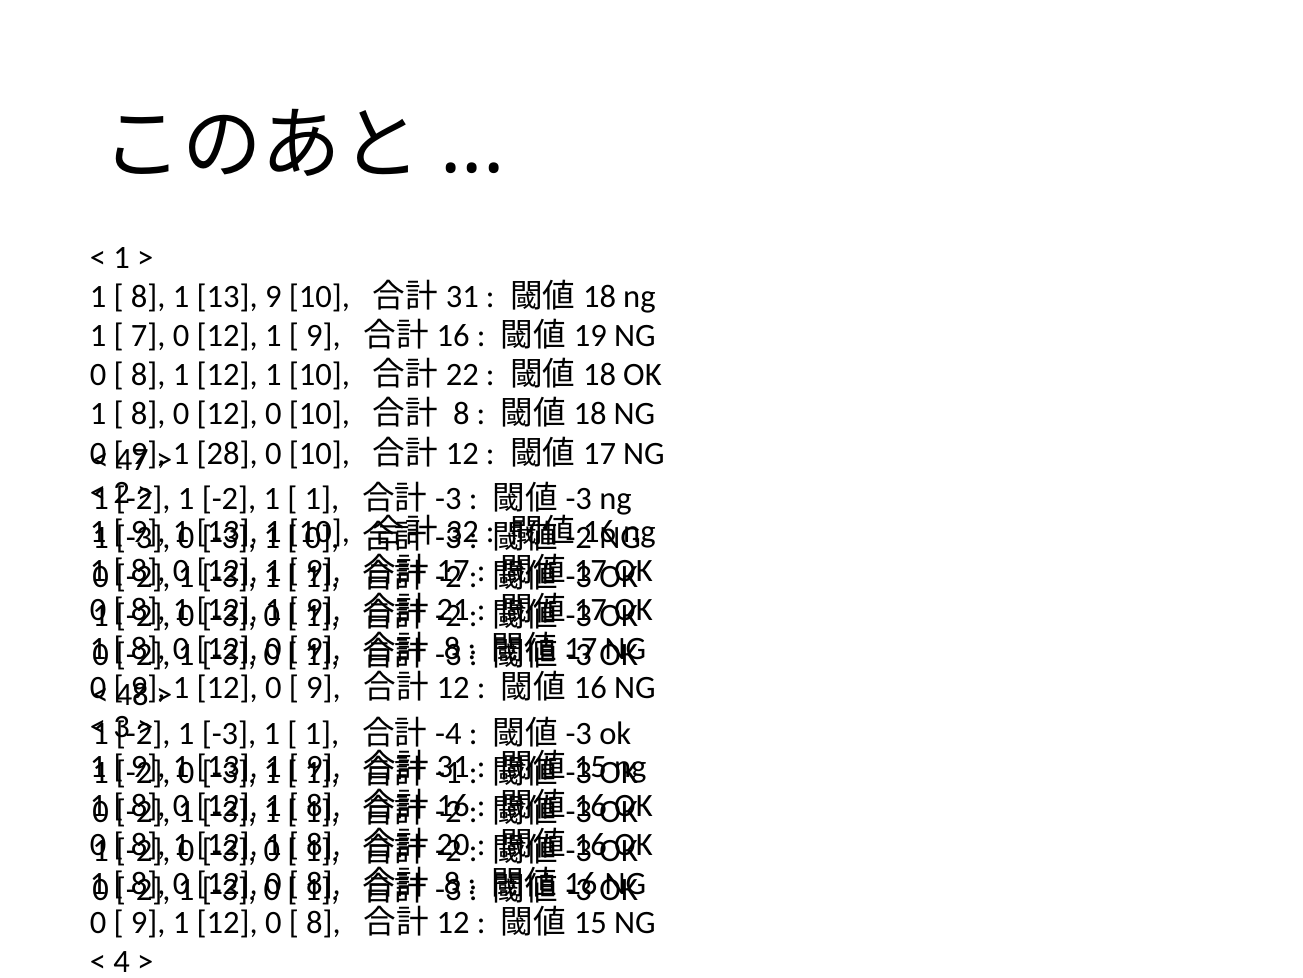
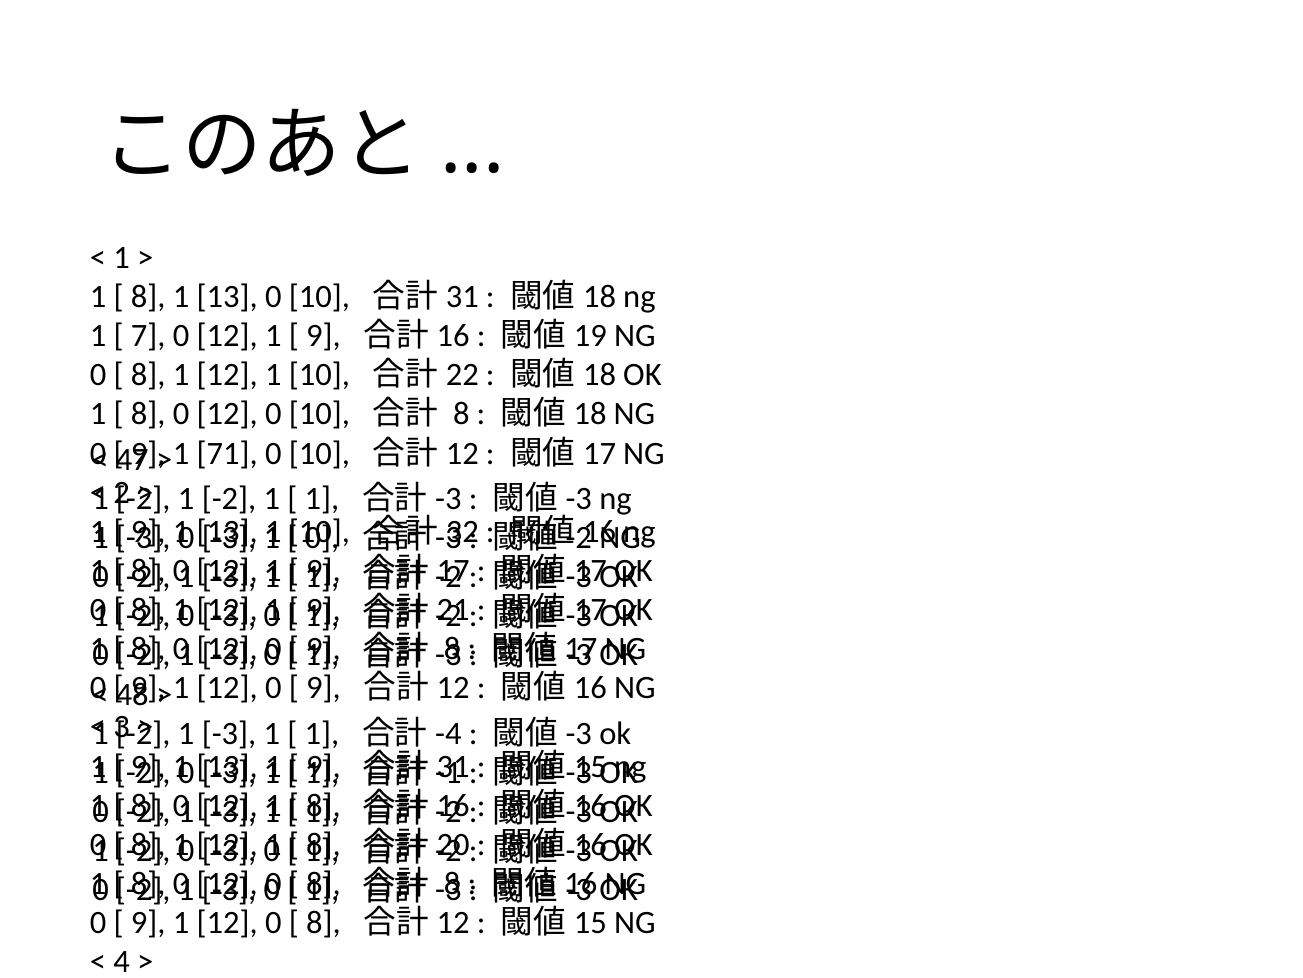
13 9: 9 -> 0
28: 28 -> 71
